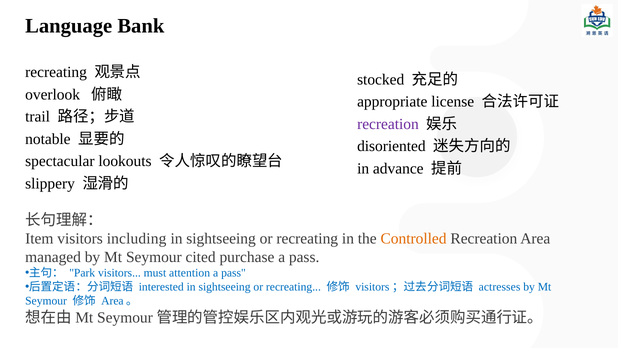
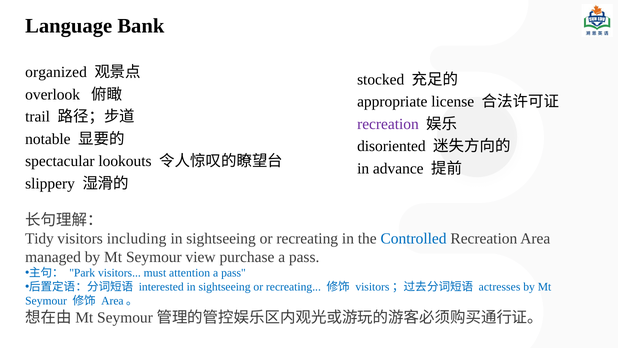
recreating at (56, 72): recreating -> organized
Item: Item -> Tidy
Controlled colour: orange -> blue
cited: cited -> view
